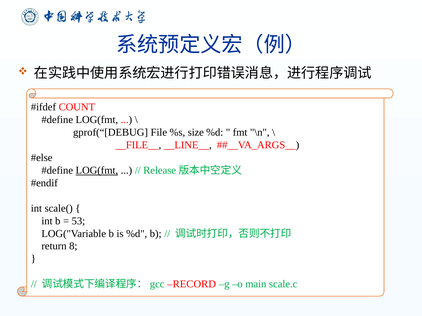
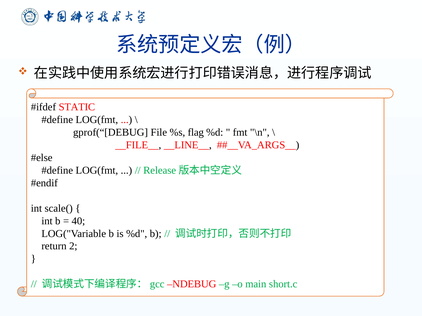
COUNT: COUNT -> STATIC
size: size -> flag
LOG(fmt at (97, 171) underline: present -> none
53: 53 -> 40
8: 8 -> 2
RECORD: RECORD -> NDEBUG
scale.c: scale.c -> short.c
